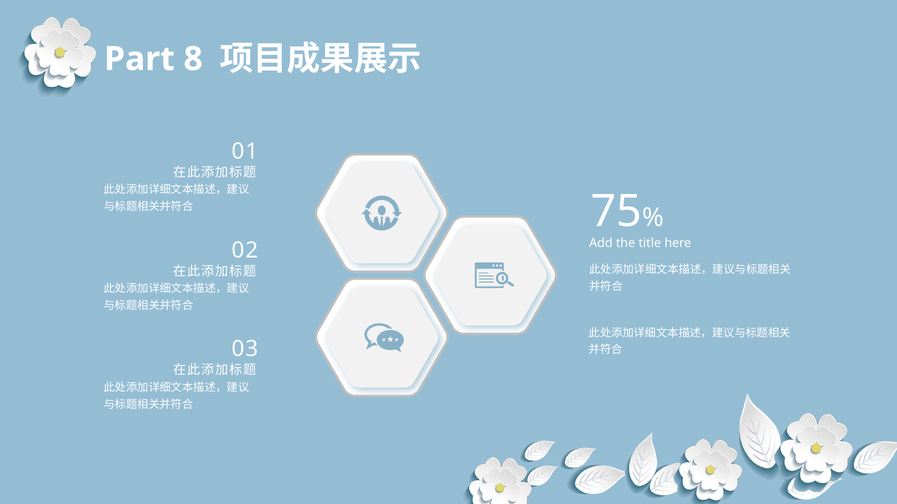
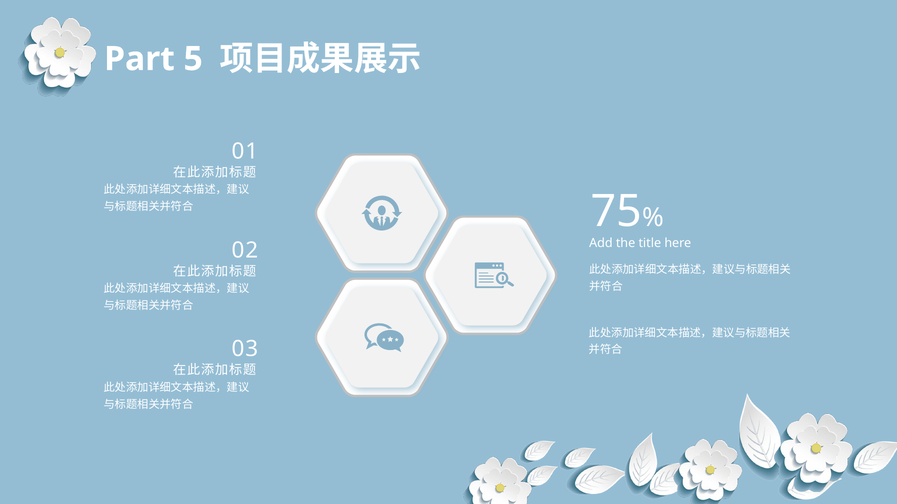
8: 8 -> 5
